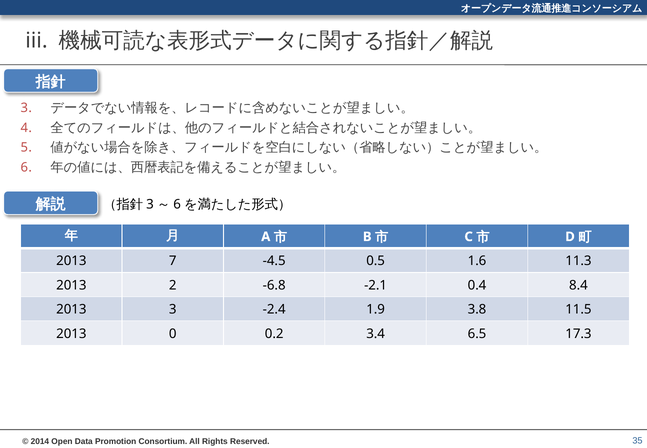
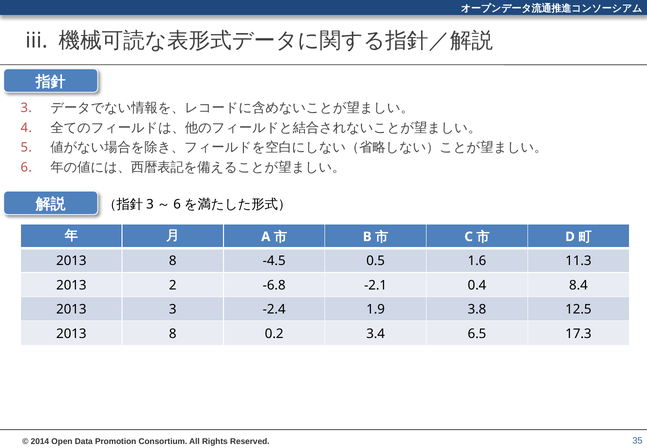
7 at (173, 261): 7 -> 8
11.5: 11.5 -> 12.5
0 at (173, 334): 0 -> 8
